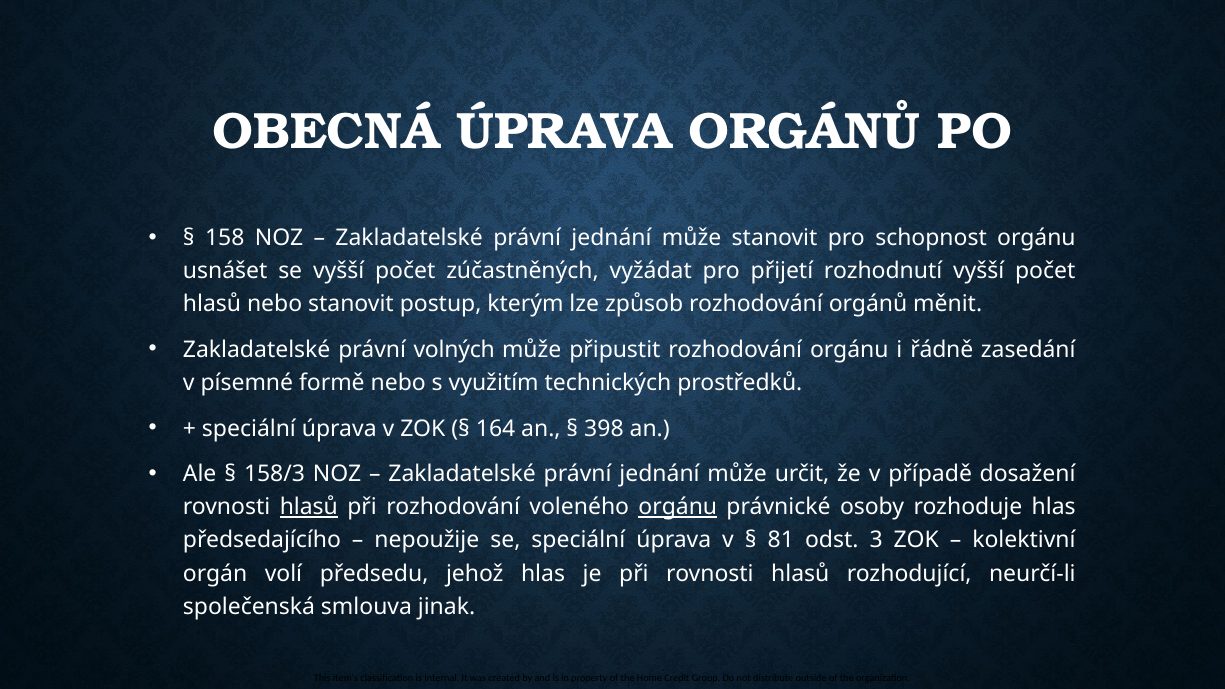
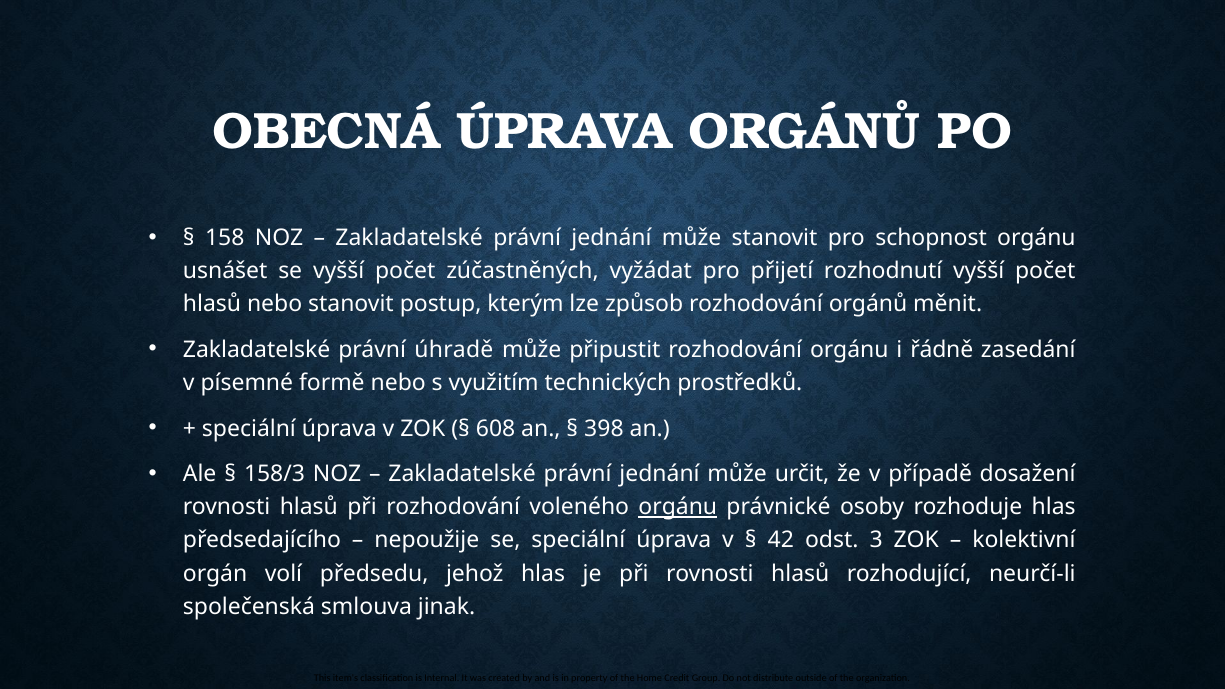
volných: volných -> úhradě
164: 164 -> 608
hlasů at (309, 507) underline: present -> none
81: 81 -> 42
